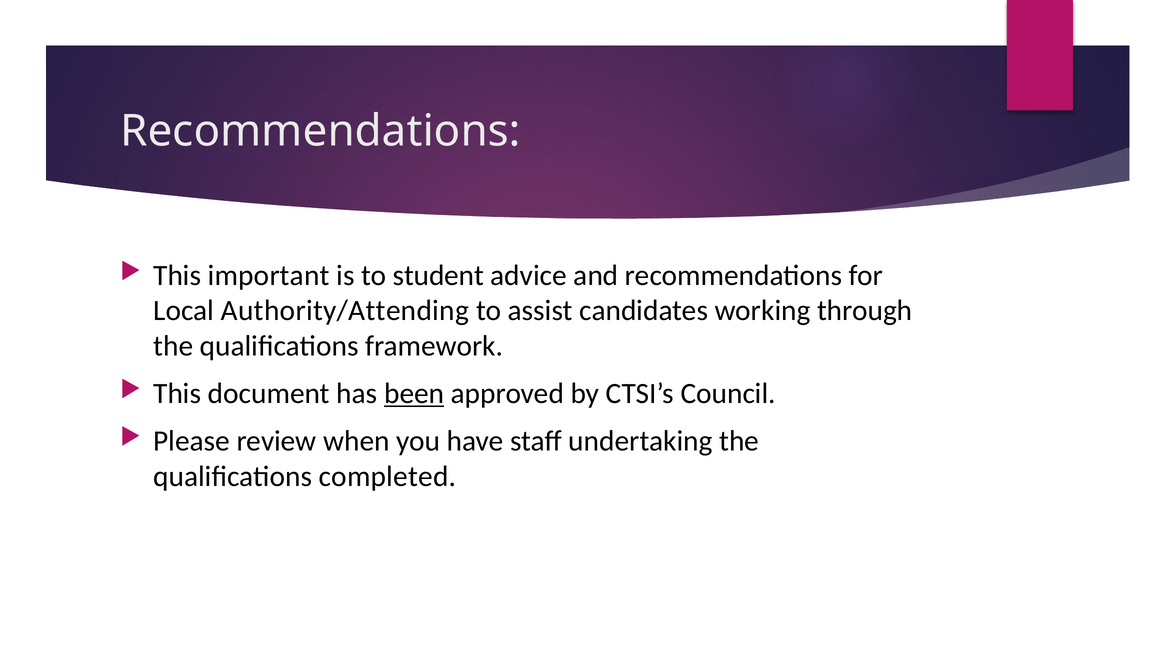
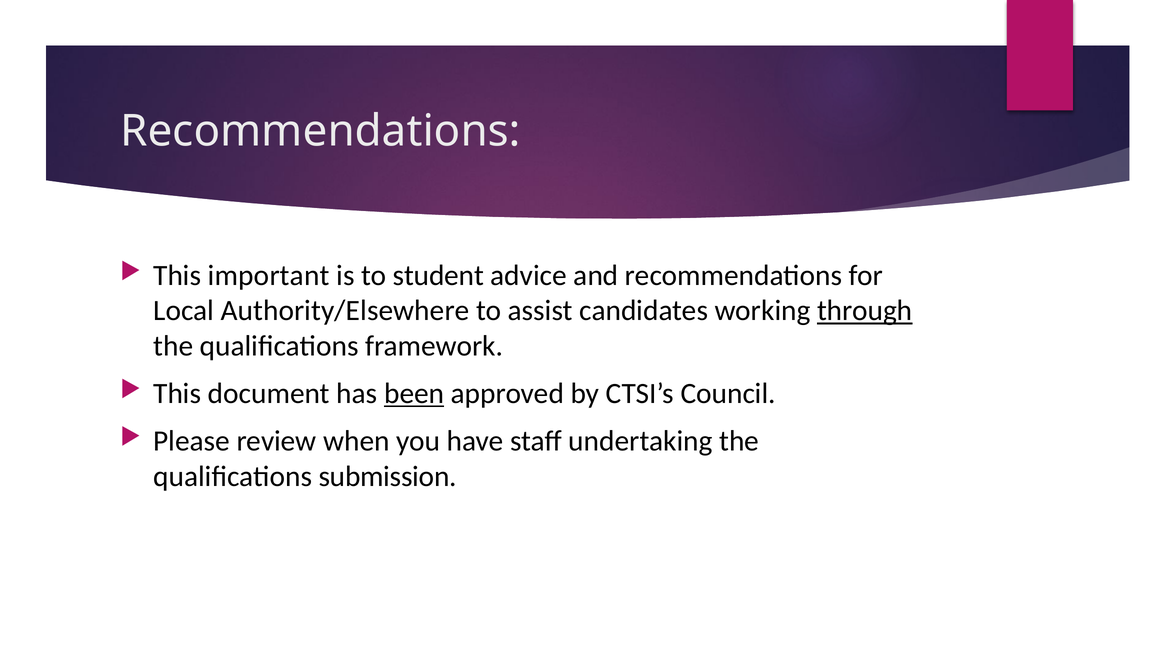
Authority/Attending: Authority/Attending -> Authority/Elsewhere
through underline: none -> present
completed: completed -> submission
